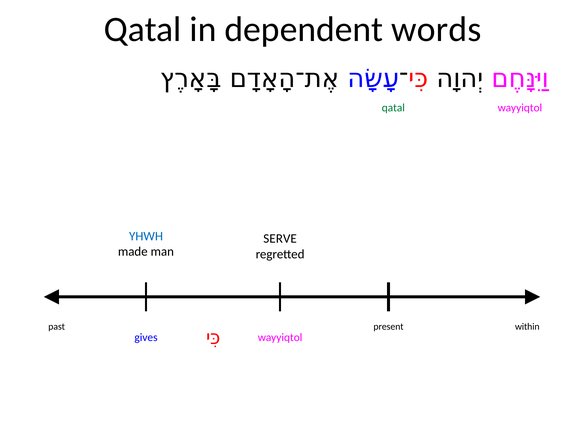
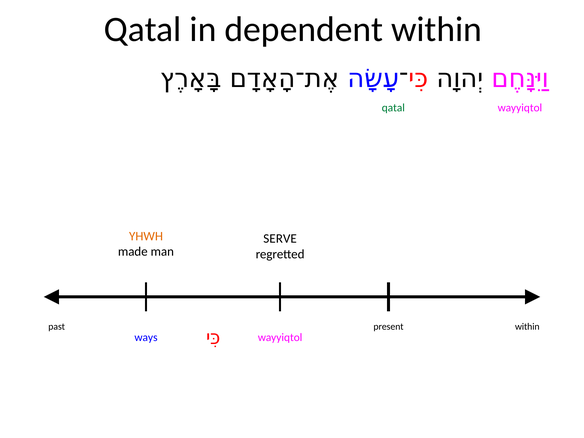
dependent words: words -> within
YHWH colour: blue -> orange
gives: gives -> ways
